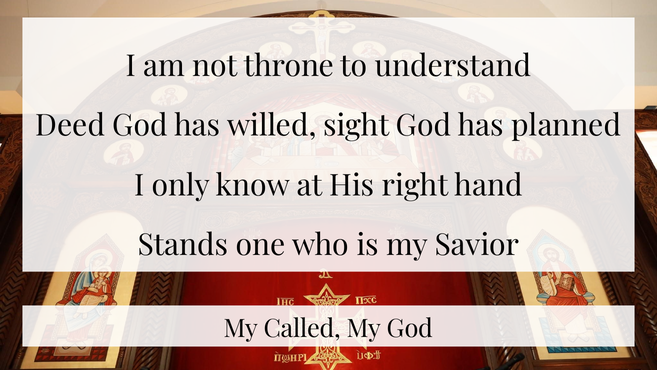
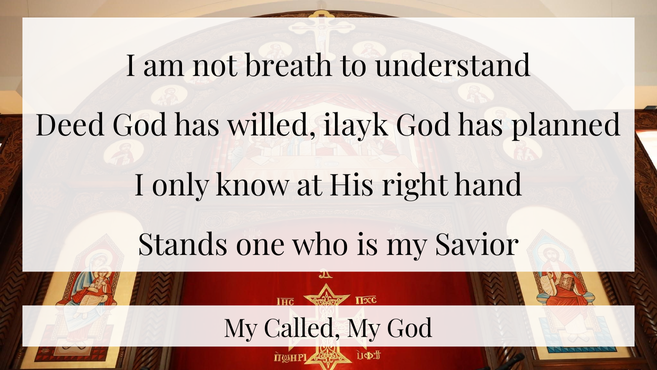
throne: throne -> breath
sight: sight -> ilayk
